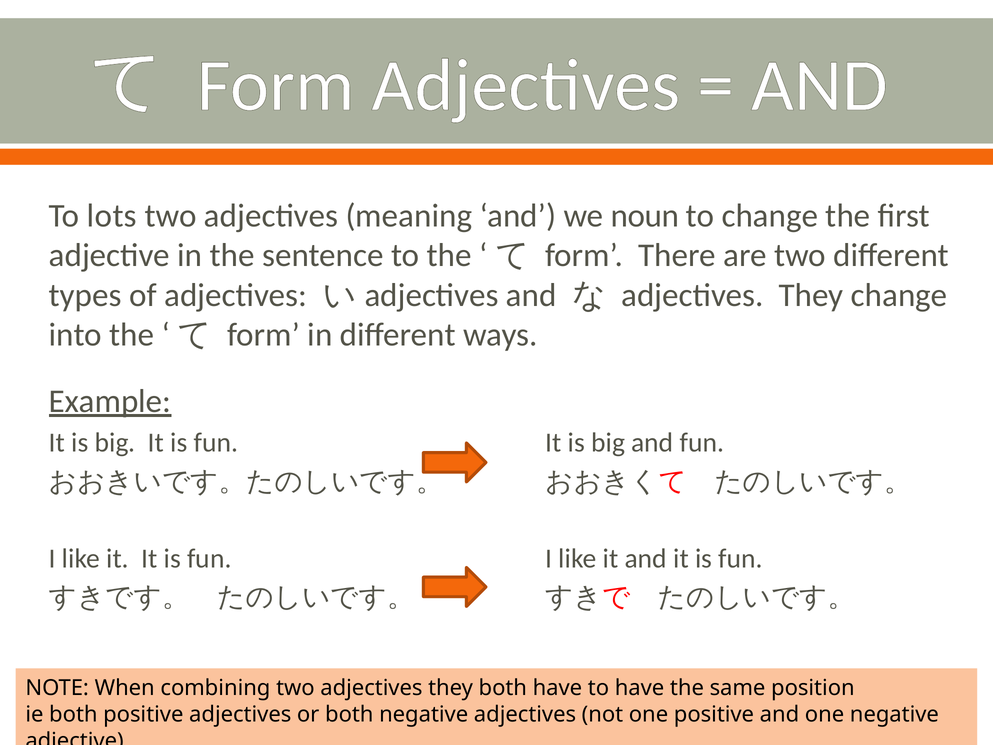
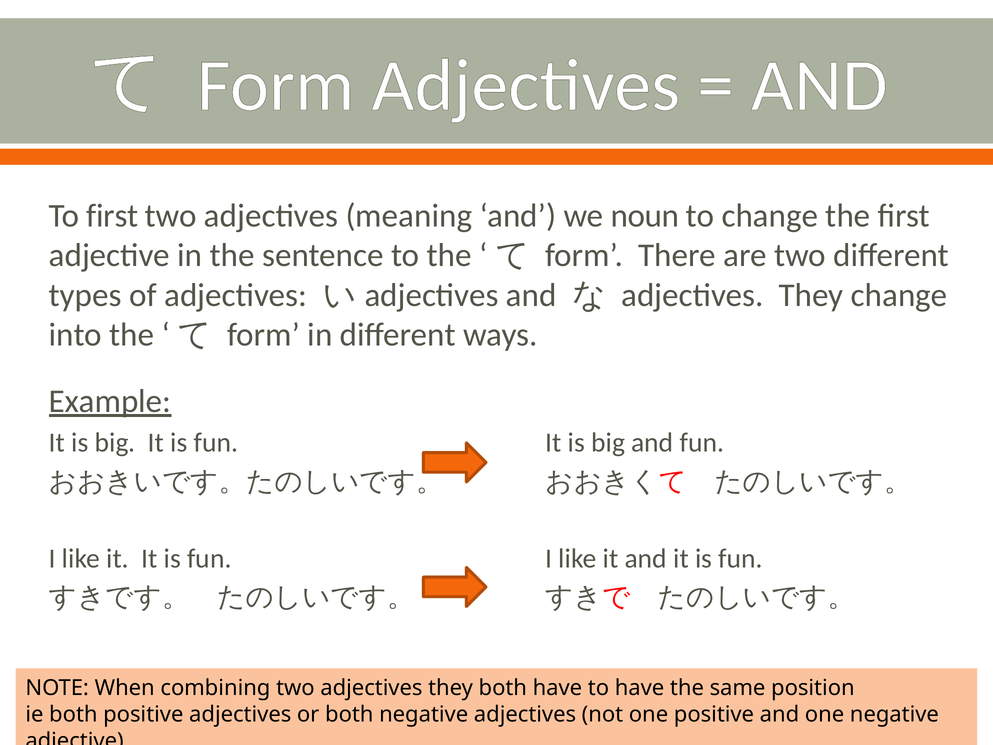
To lots: lots -> first
